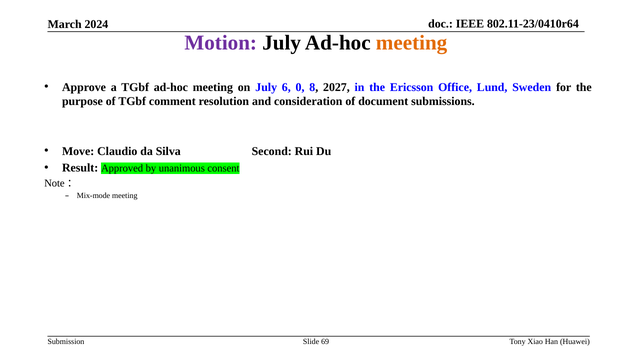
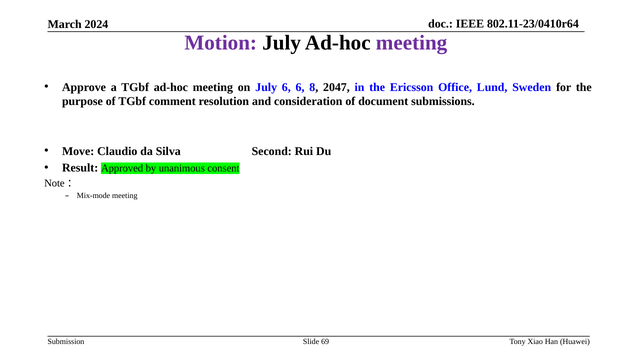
meeting at (412, 43) colour: orange -> purple
6 0: 0 -> 6
2027: 2027 -> 2047
